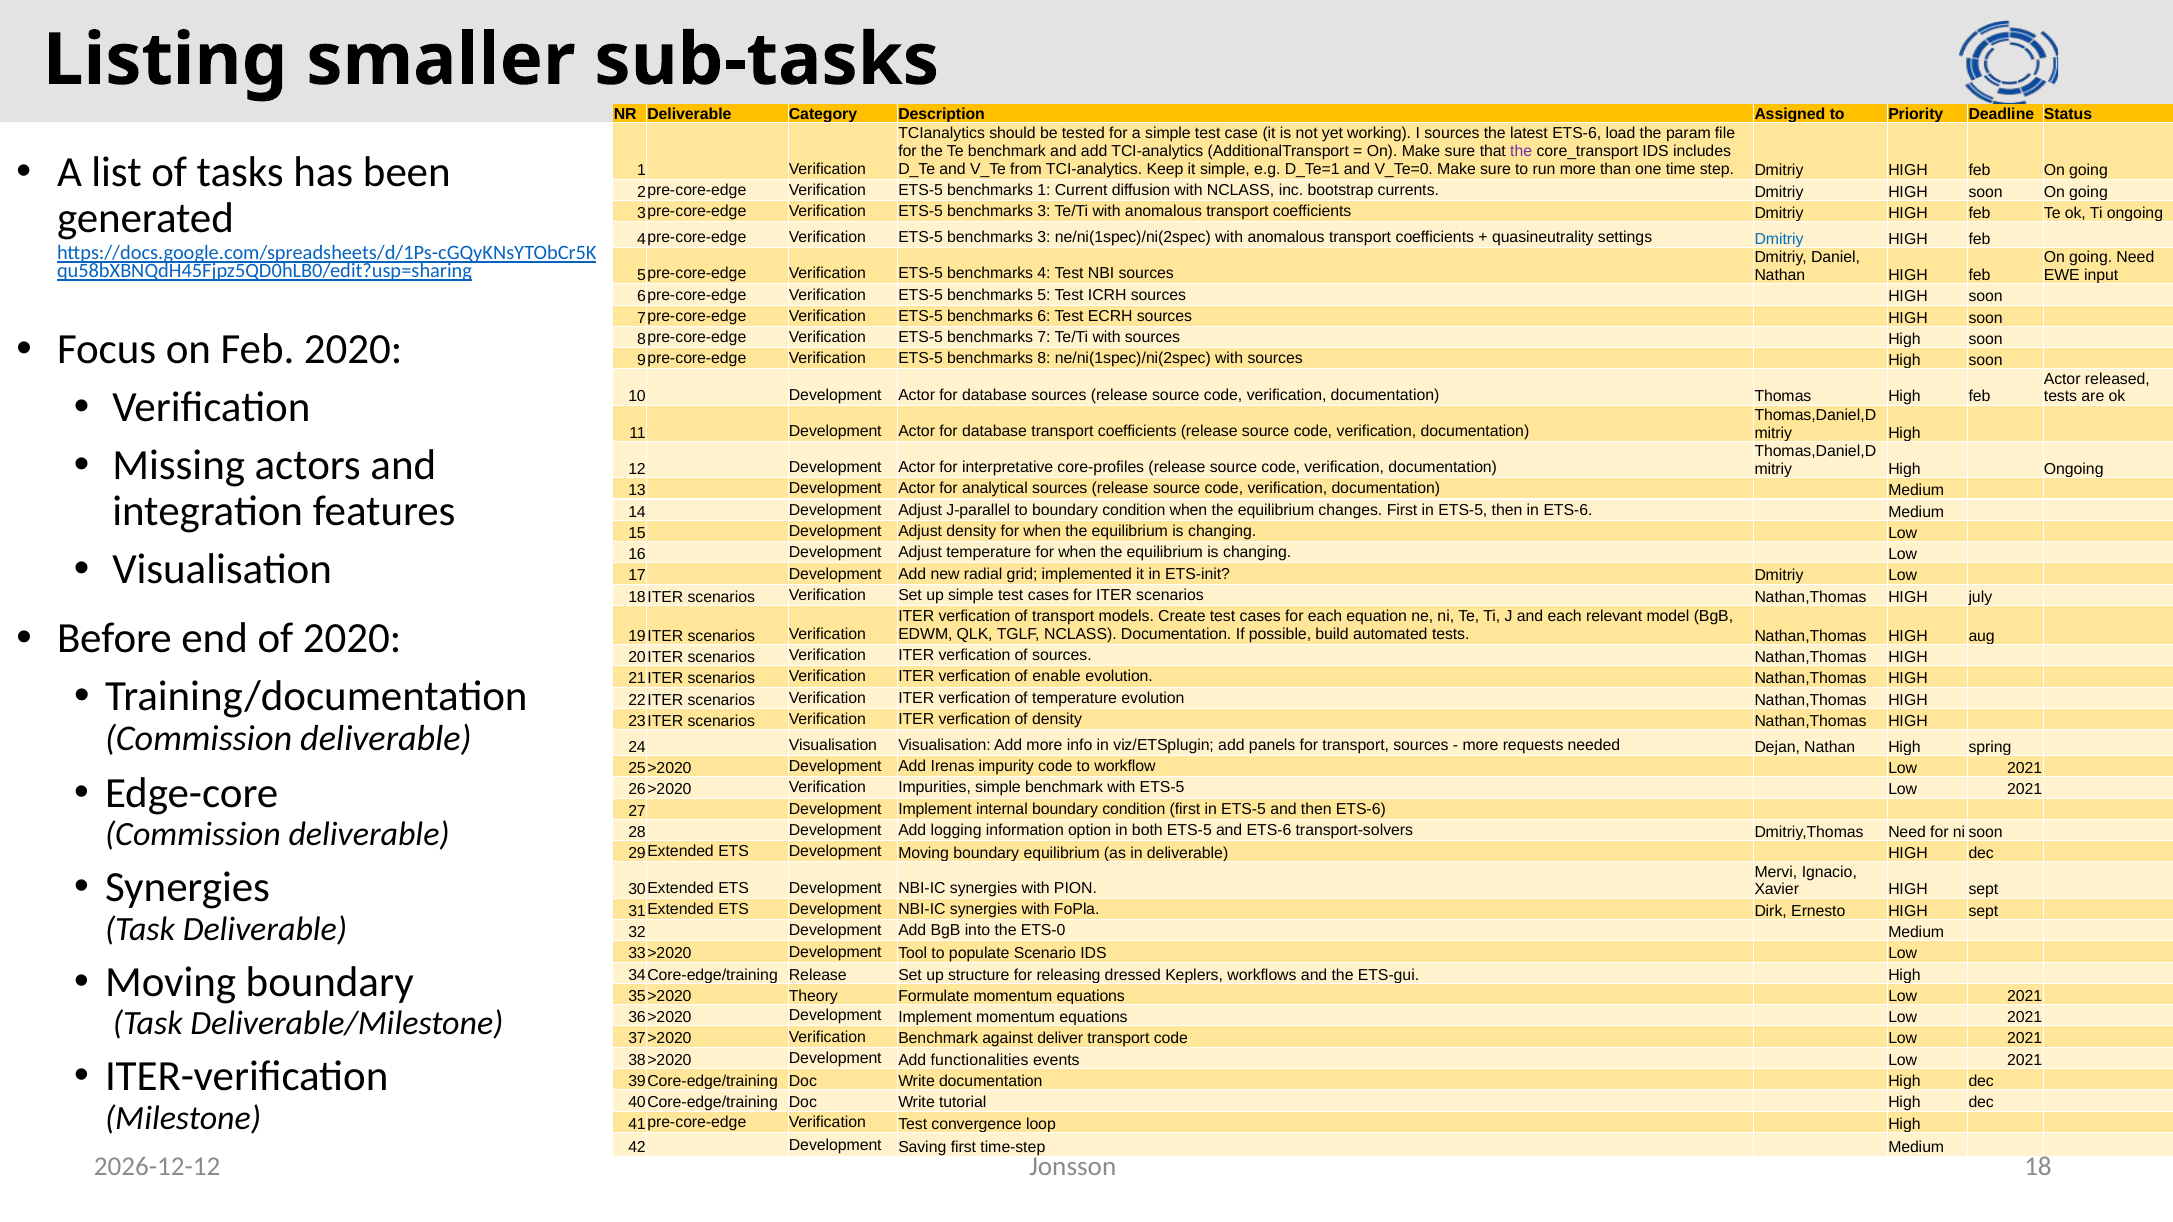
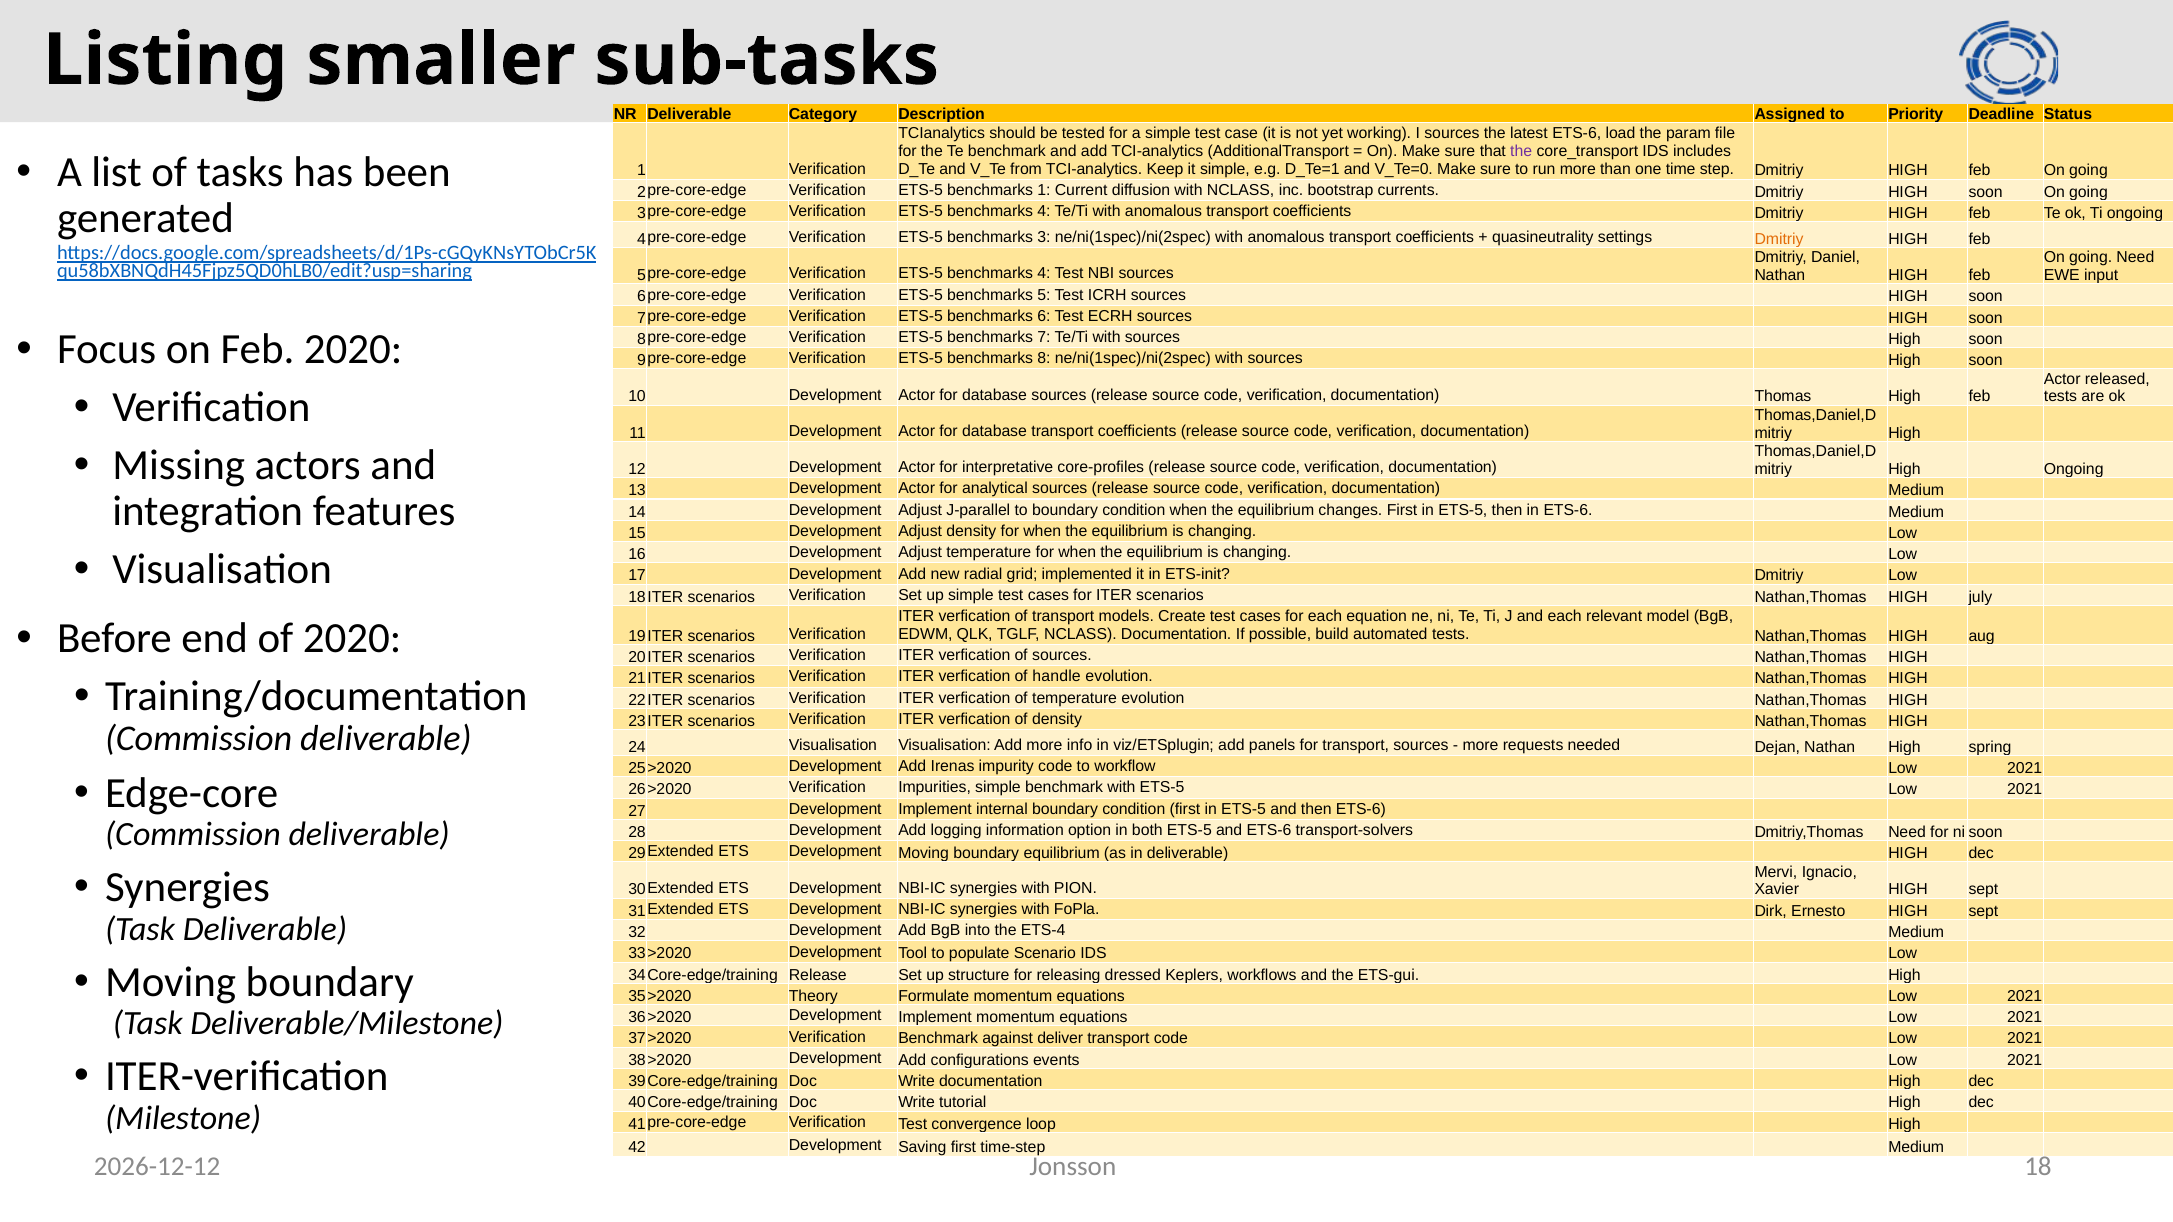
3 at (1044, 211): 3 -> 4
Dmitriy at (1779, 239) colour: blue -> orange
enable: enable -> handle
ETS-0: ETS-0 -> ETS-4
functionalities: functionalities -> configurations
